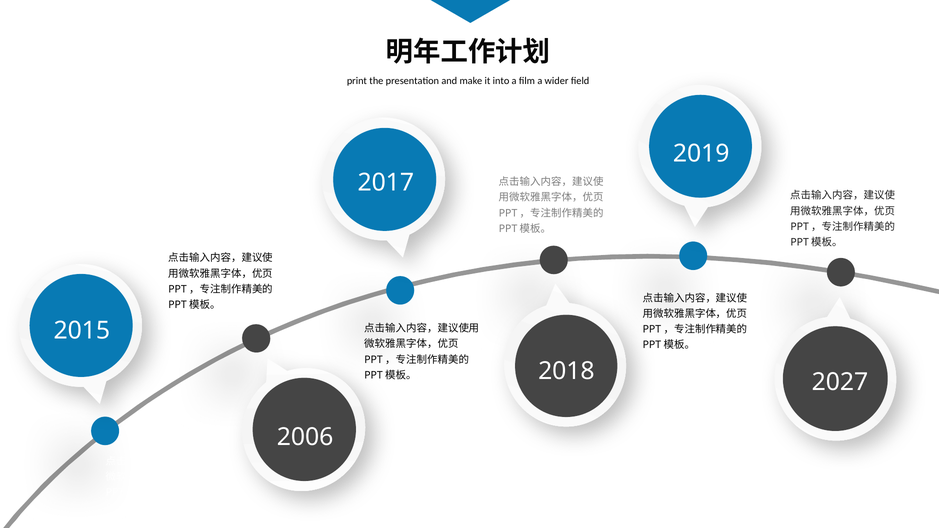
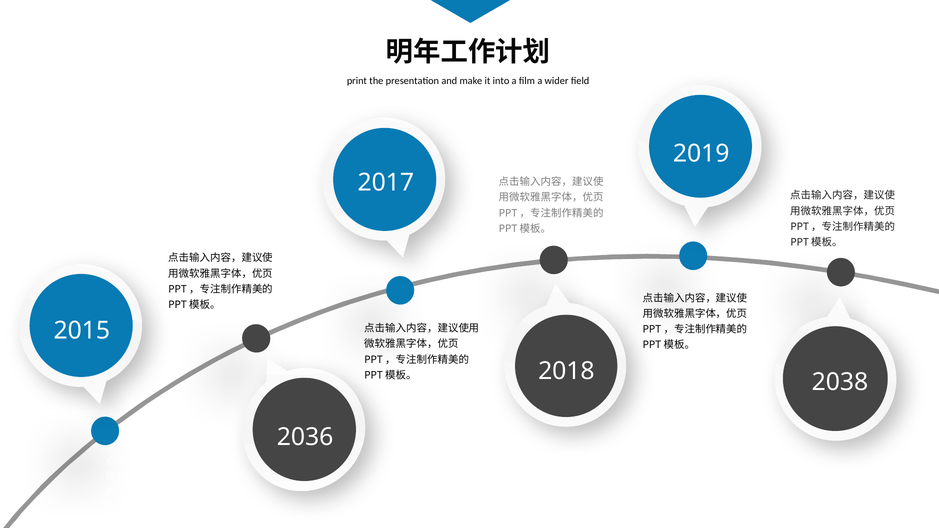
2027: 2027 -> 2038
2006: 2006 -> 2036
